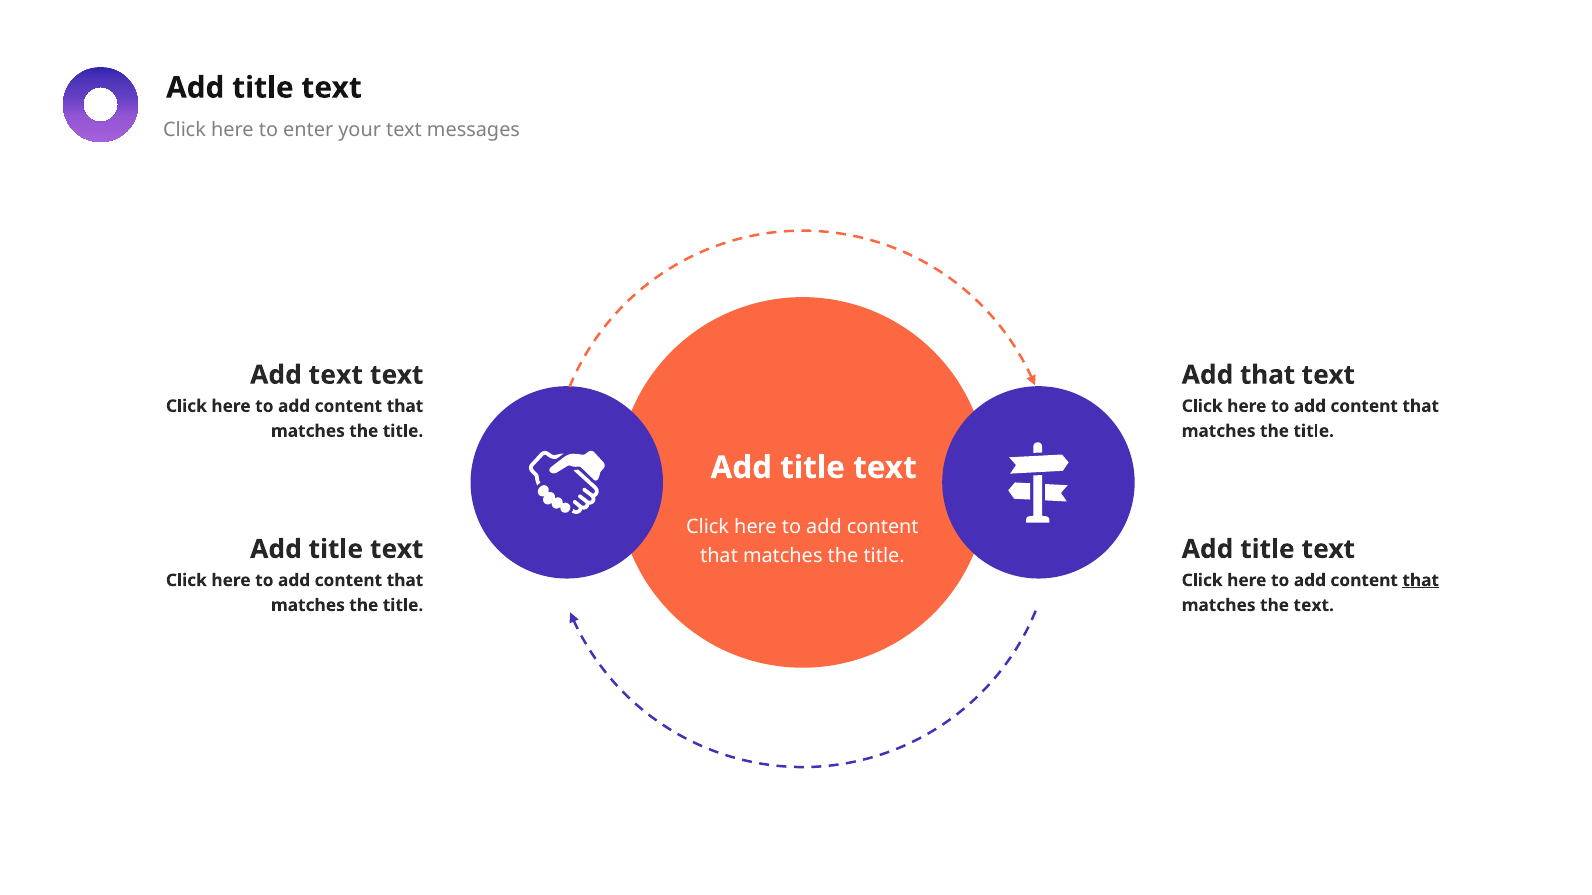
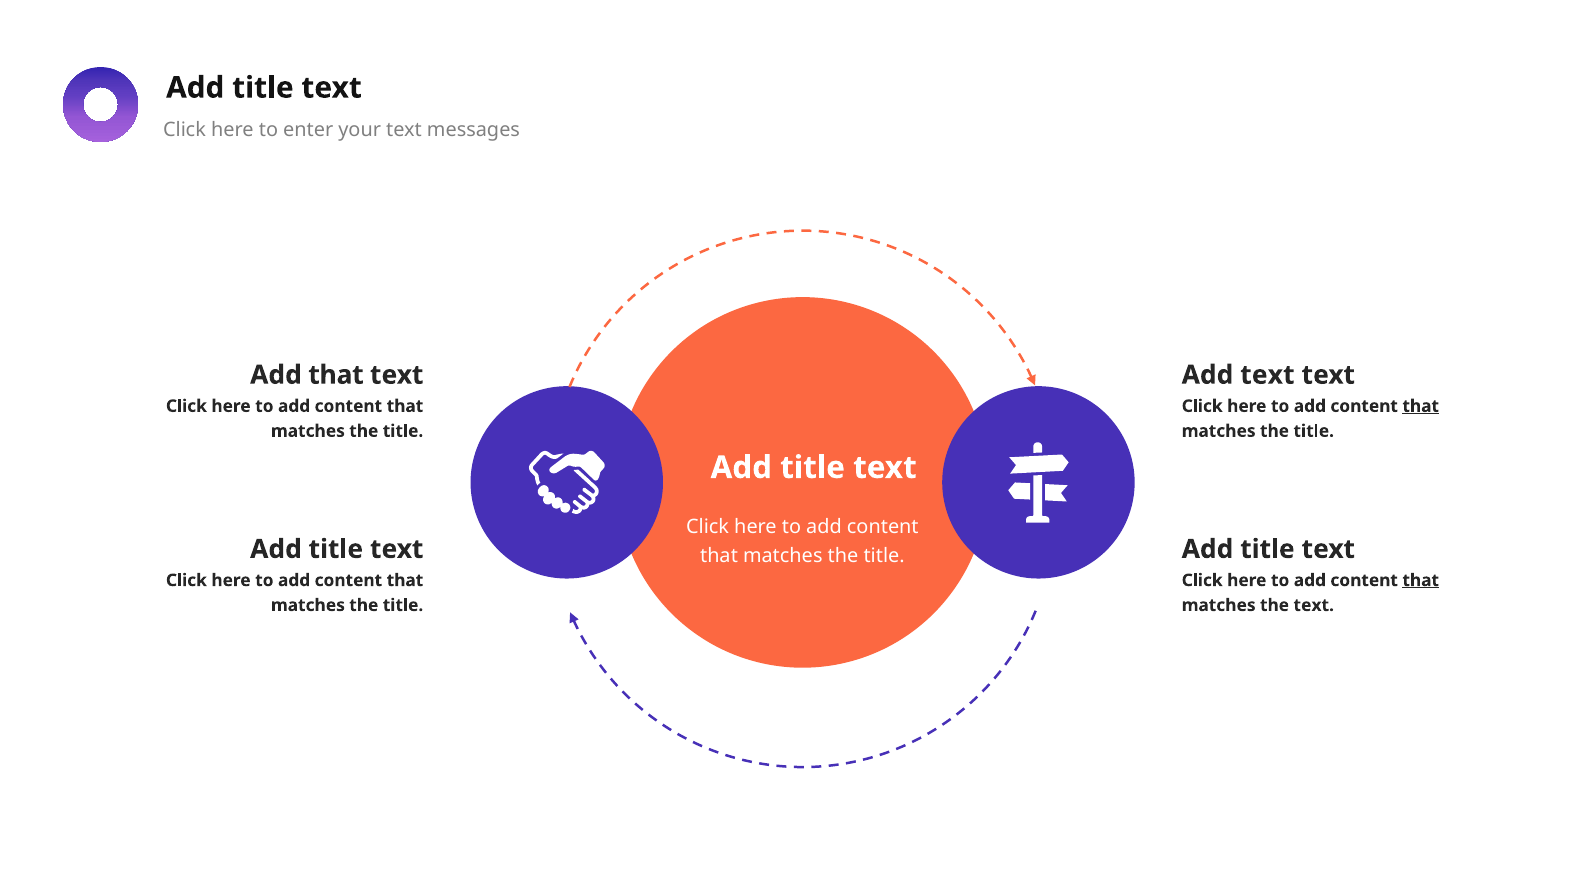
Add text: text -> that
Add that: that -> text
that at (1421, 406) underline: none -> present
